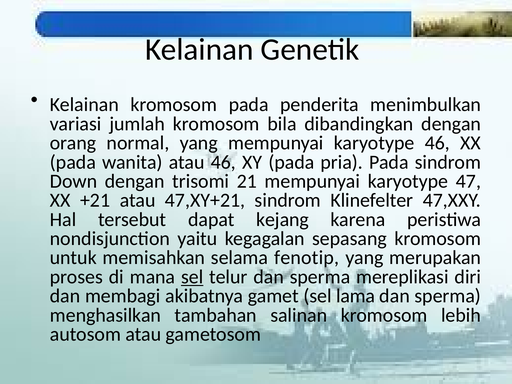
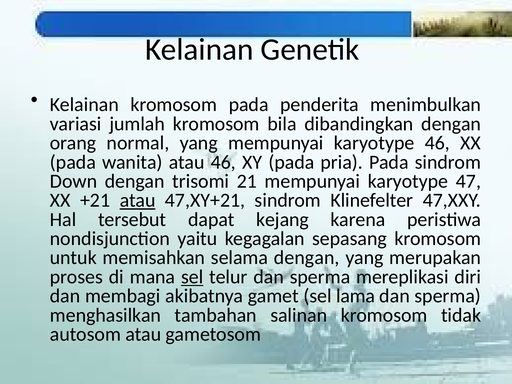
atau at (138, 200) underline: none -> present
selama fenotip: fenotip -> dengan
lebih: lebih -> tidak
